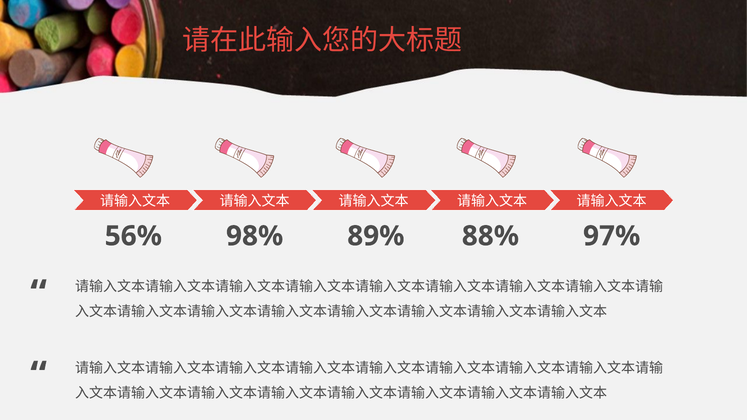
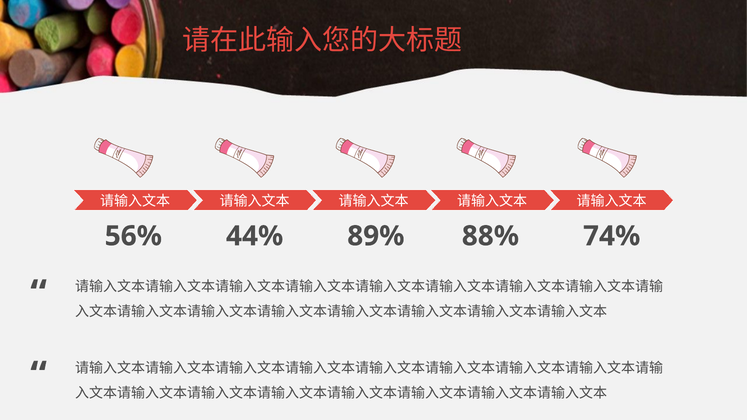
98%: 98% -> 44%
97%: 97% -> 74%
